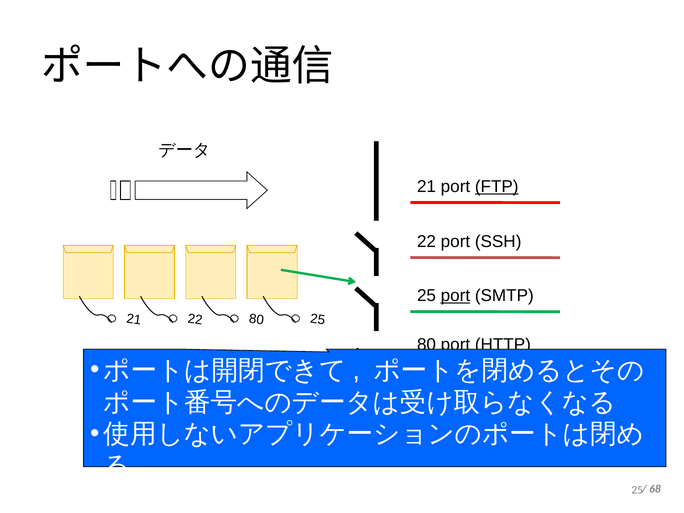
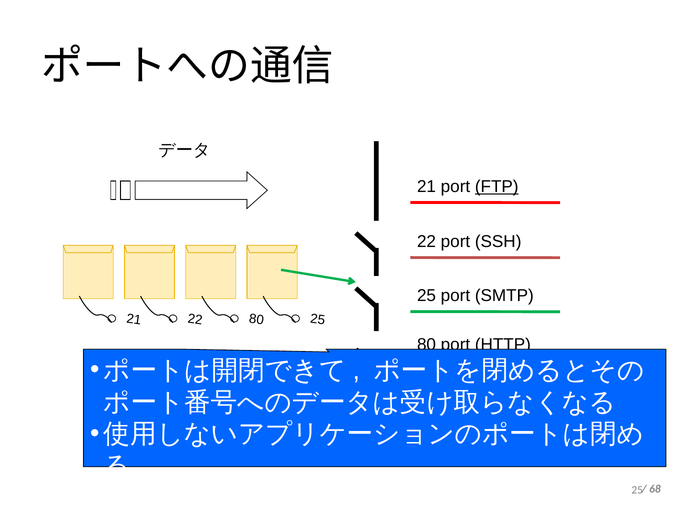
port at (455, 296) underline: present -> none
